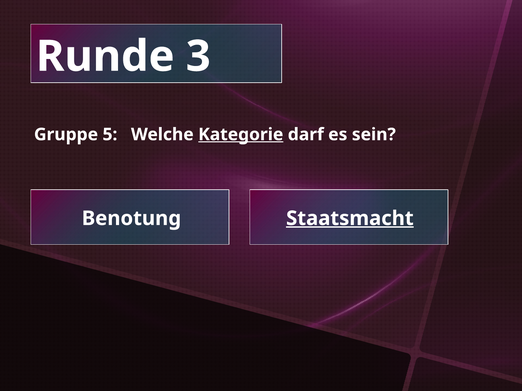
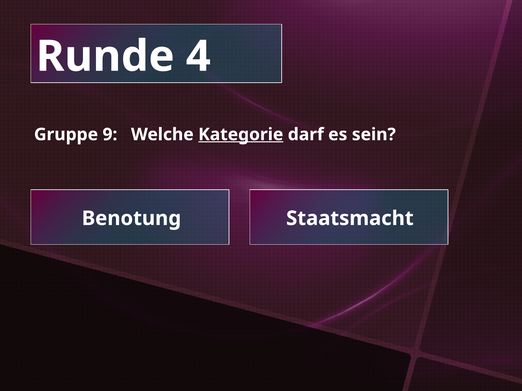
3: 3 -> 4
5: 5 -> 9
Staatsmacht underline: present -> none
